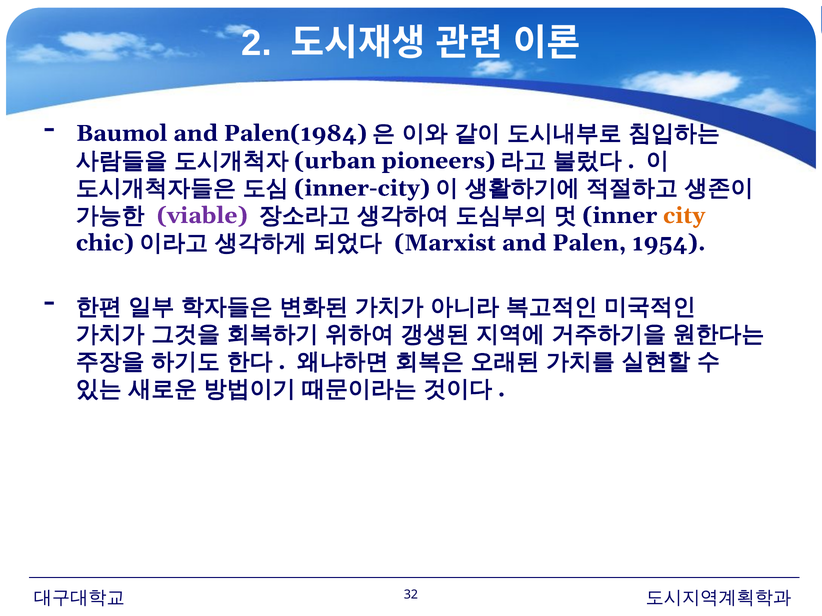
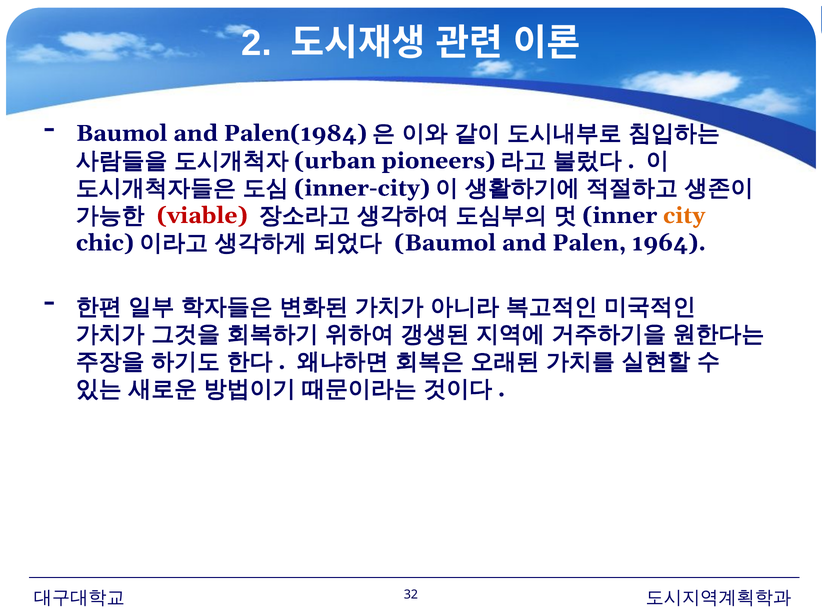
viable colour: purple -> red
Marxist at (445, 243): Marxist -> Baumol
1954: 1954 -> 1964
